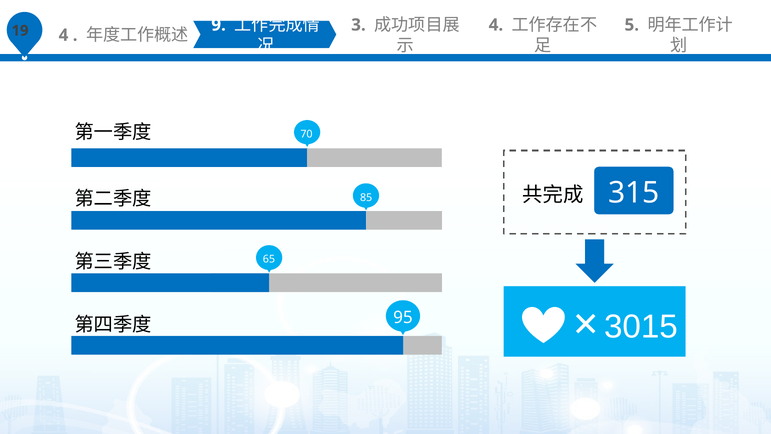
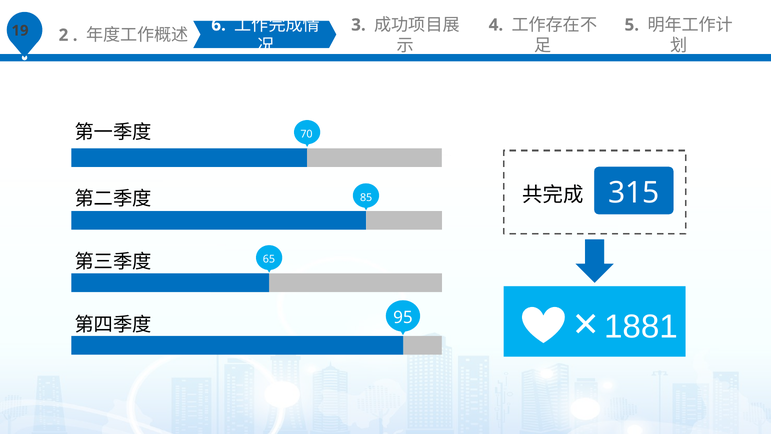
4 at (63, 35): 4 -> 2
9: 9 -> 6
3015: 3015 -> 1881
